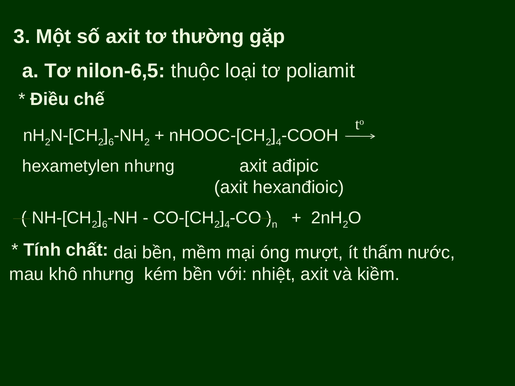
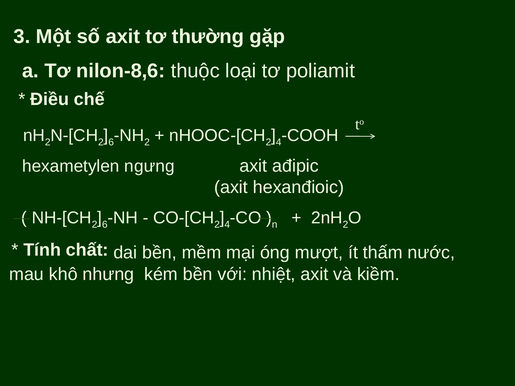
nilon-6,5: nilon-6,5 -> nilon-8,6
hexametylen nhưng: nhưng -> ngưng
